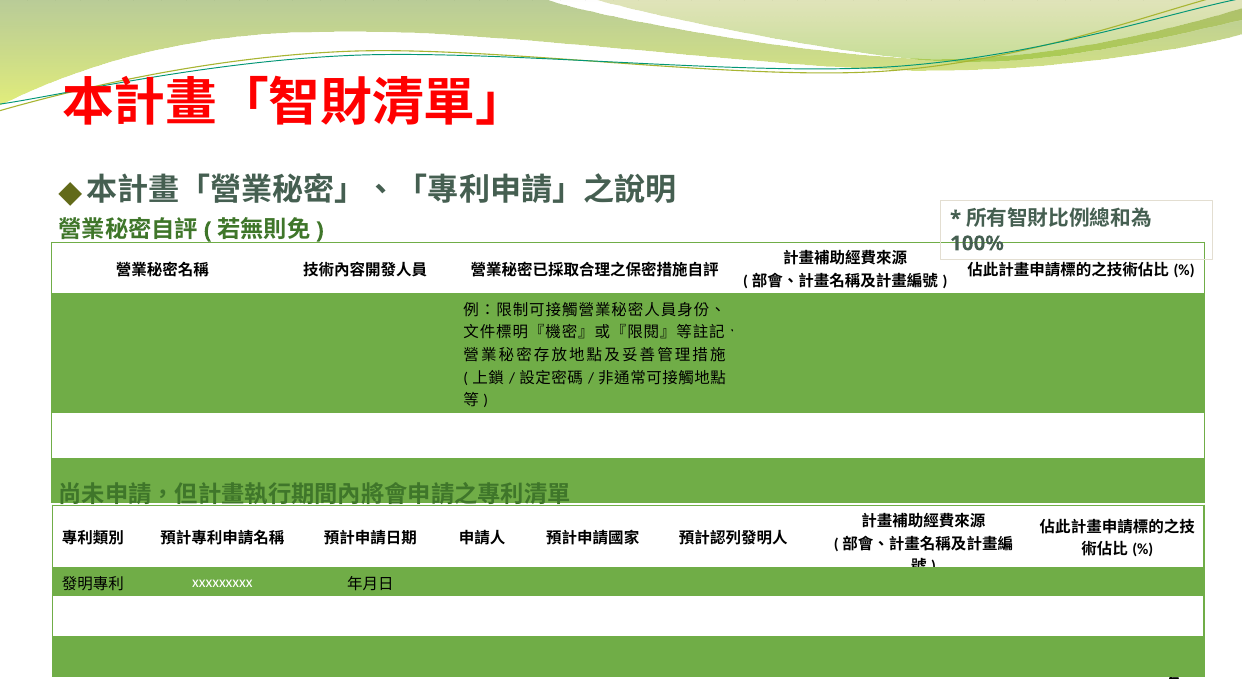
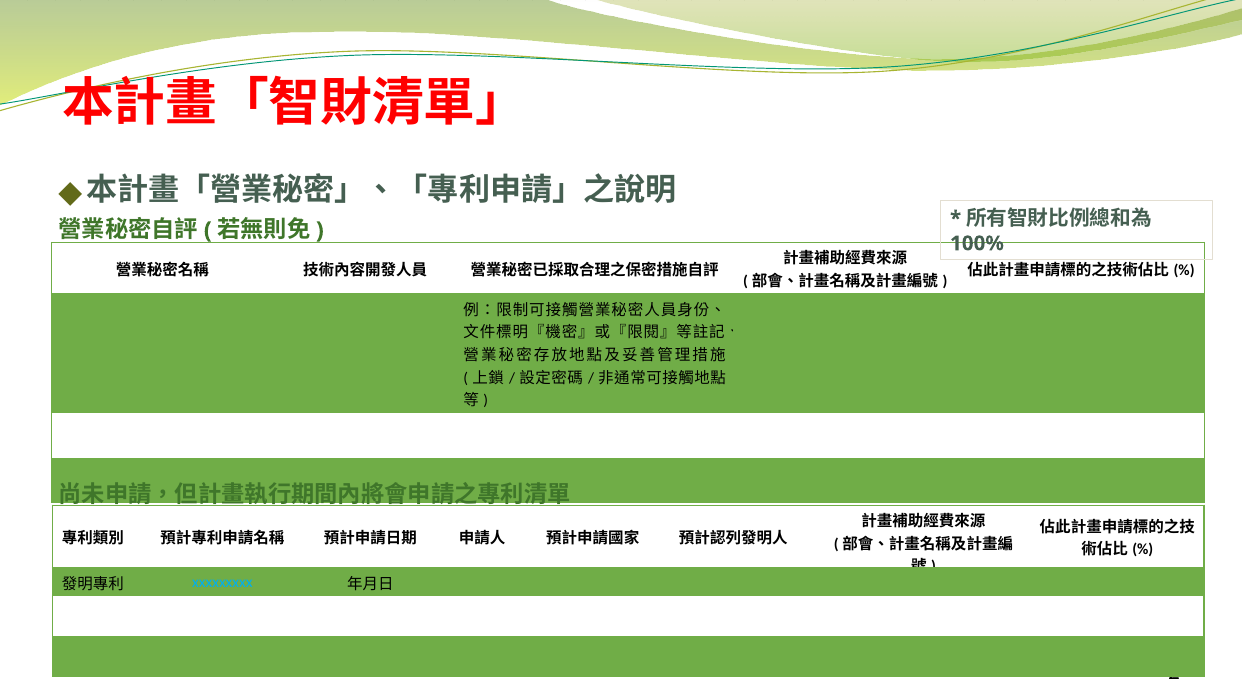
xxxxxxxxx colour: white -> light blue
